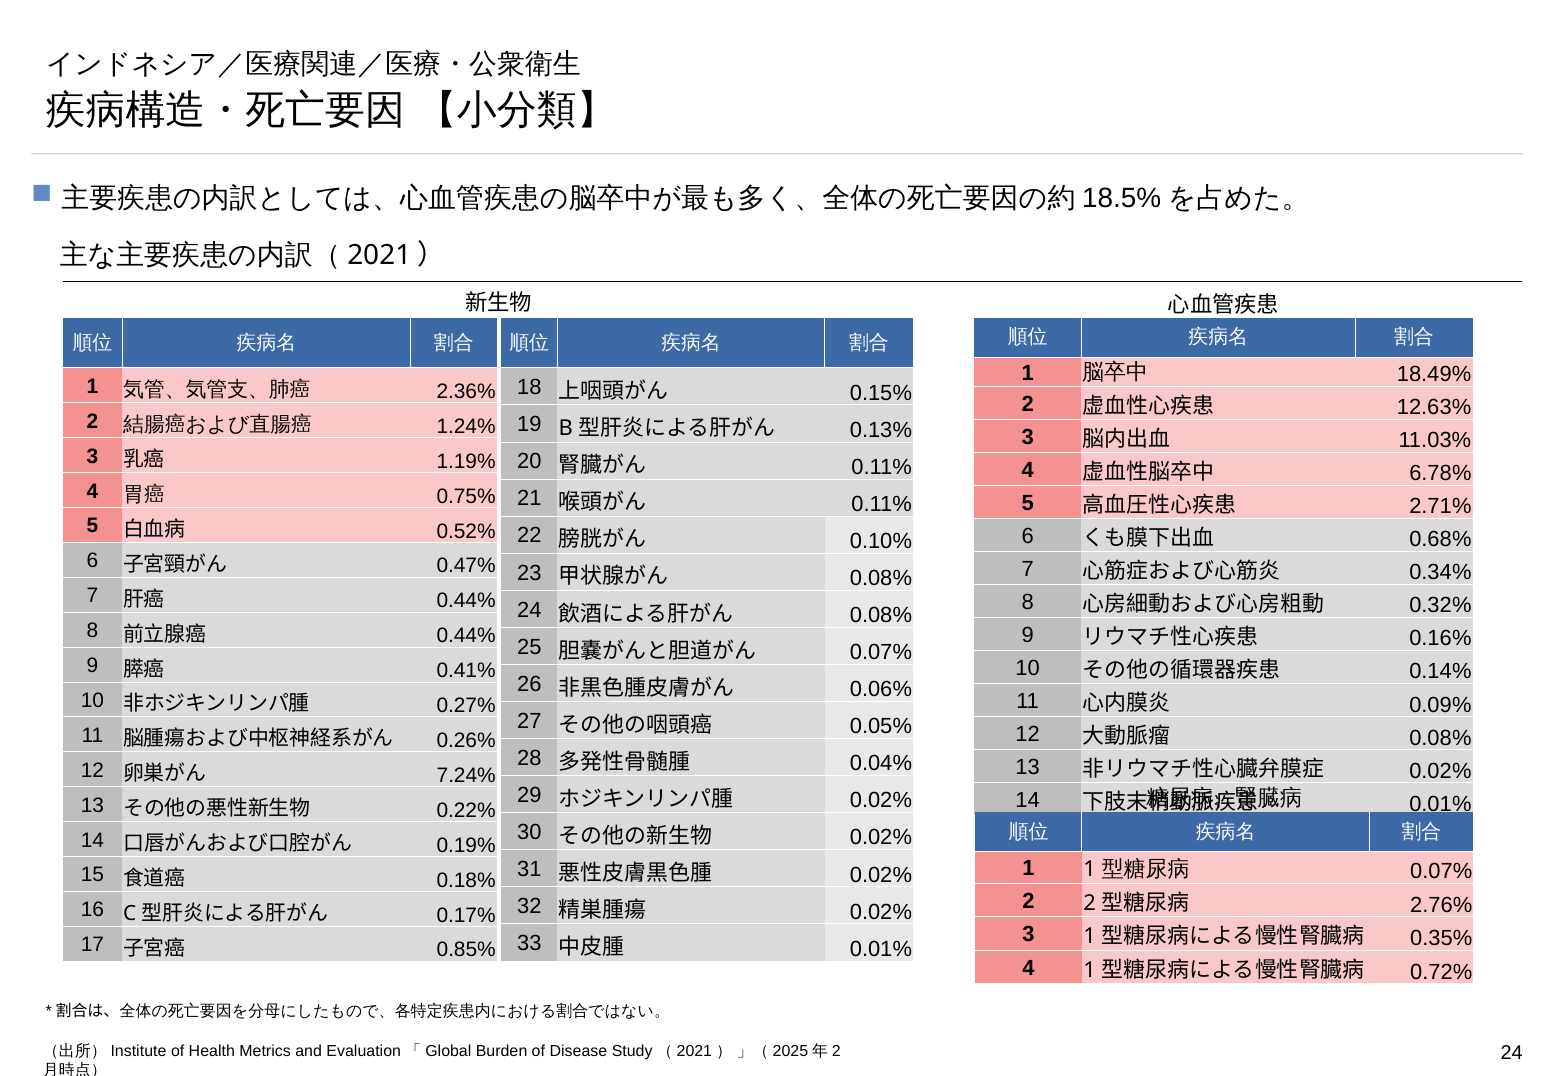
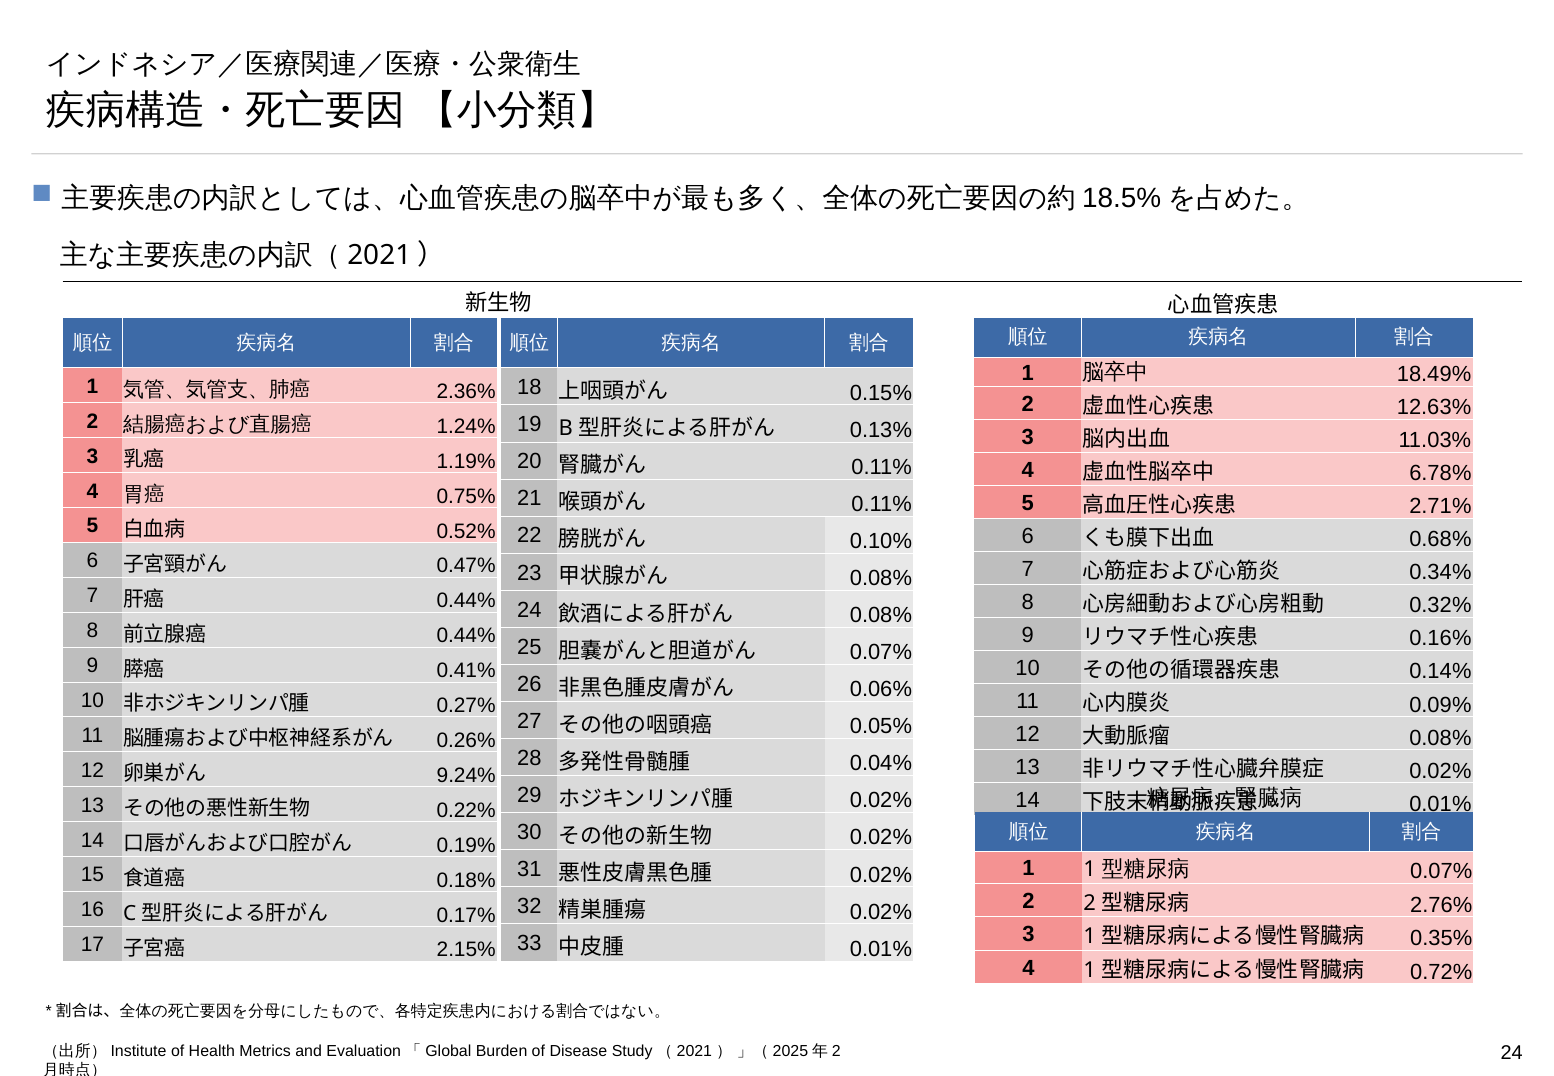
7.24%: 7.24% -> 9.24%
0.85%: 0.85% -> 2.15%
